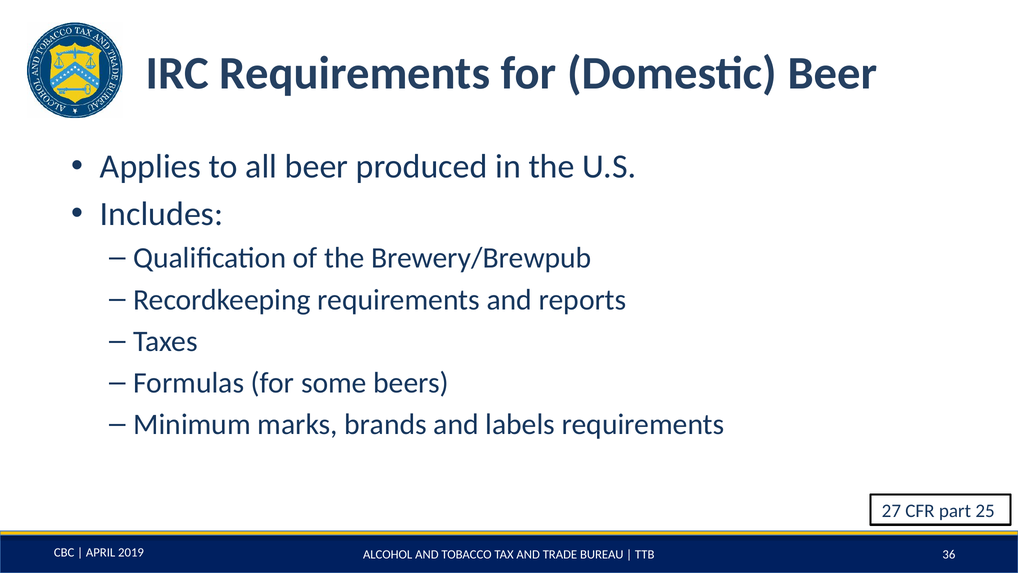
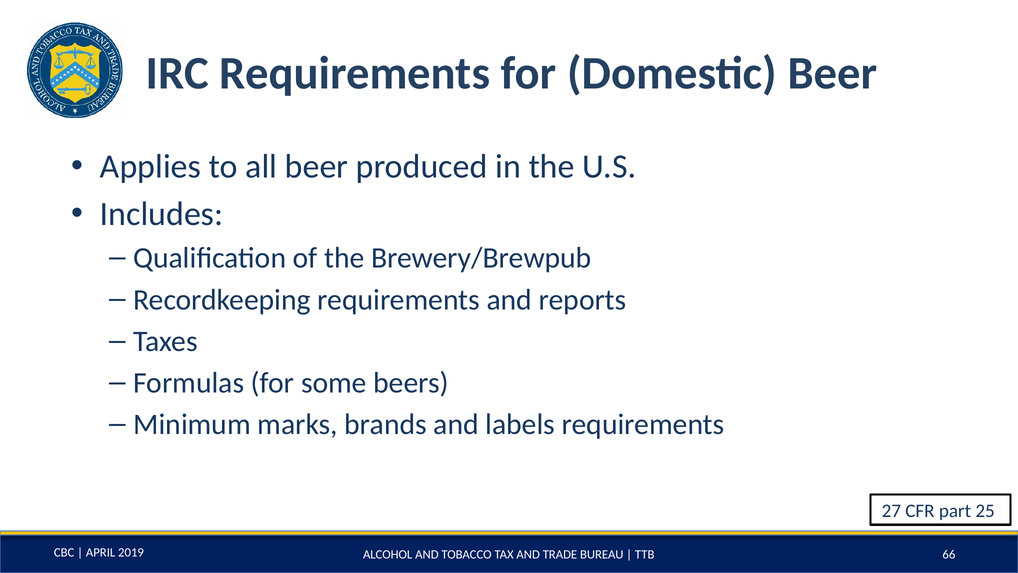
36: 36 -> 66
